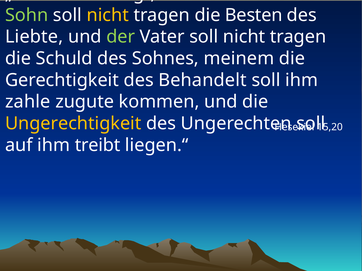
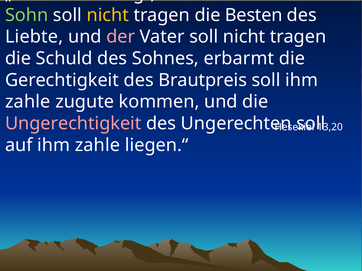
der at (121, 37) colour: light green -> pink
meinem: meinem -> erbarmt
Behandelt: Behandelt -> Brautpreis
Ungerechtigkeit colour: yellow -> pink
15,20: 15,20 -> 13,20
auf ihm treibt: treibt -> zahle
